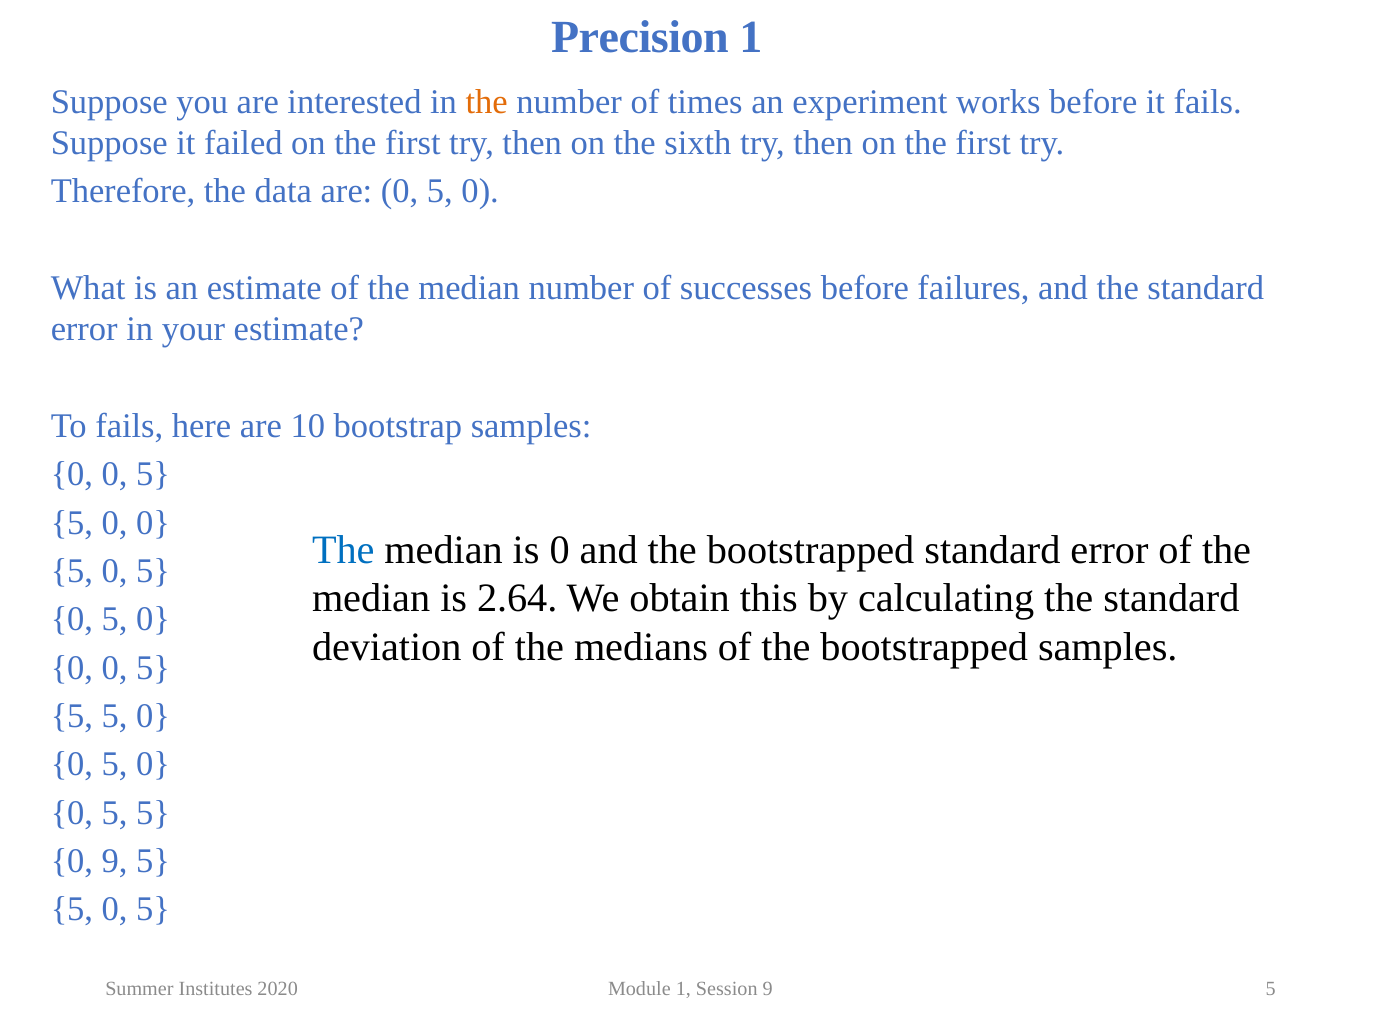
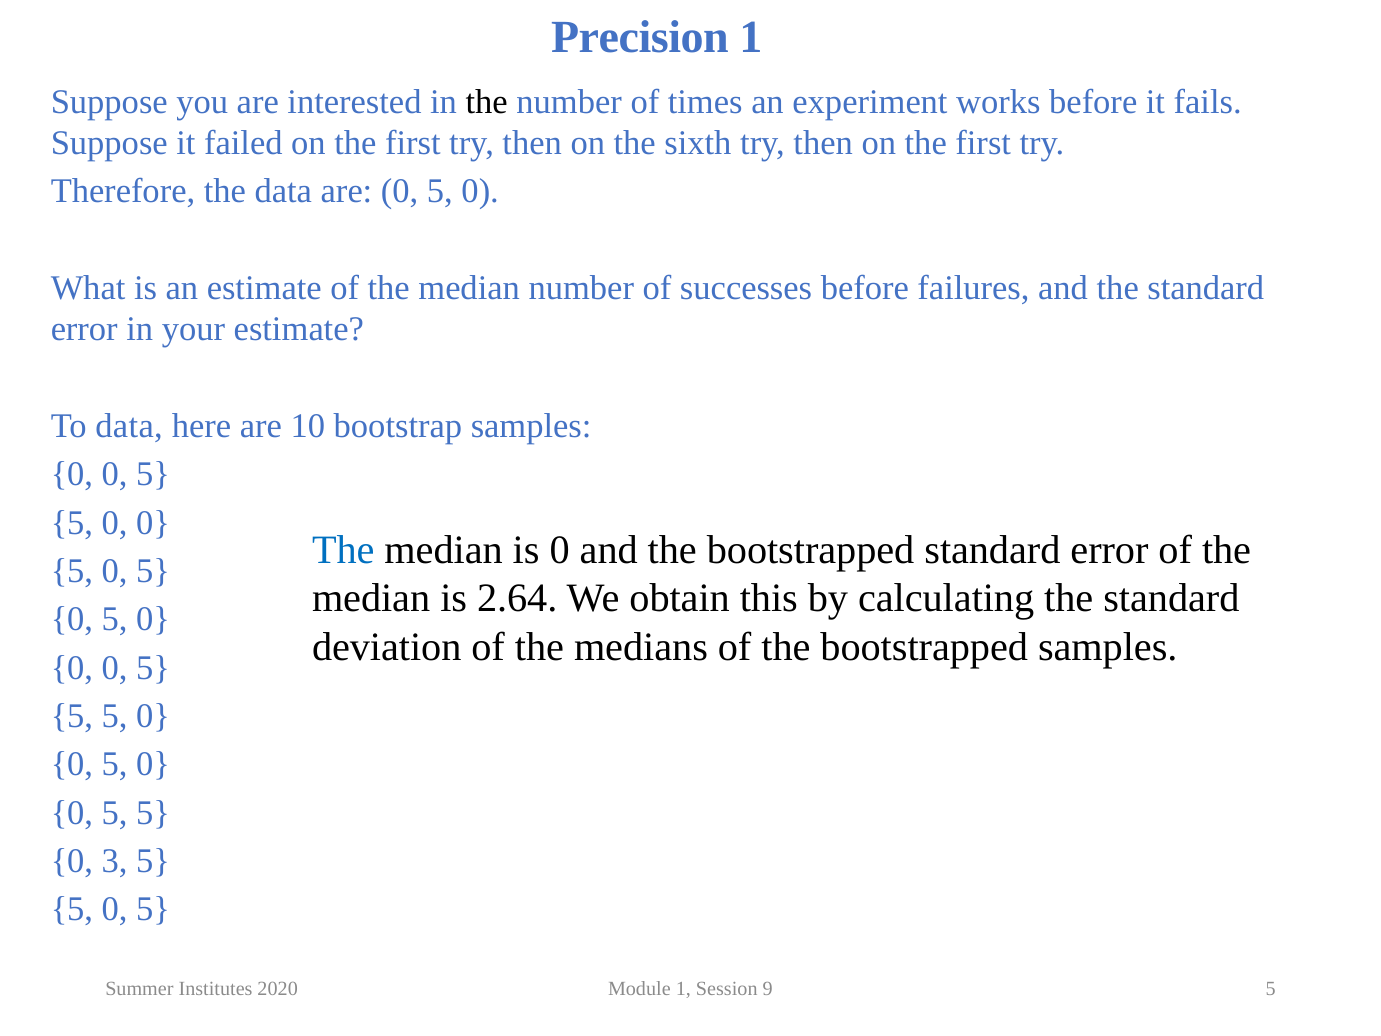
the at (487, 102) colour: orange -> black
To fails: fails -> data
0 9: 9 -> 3
